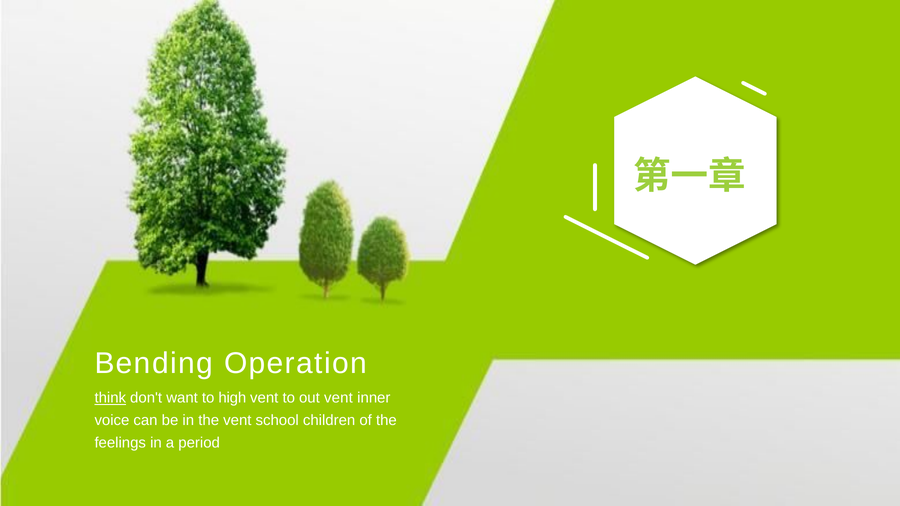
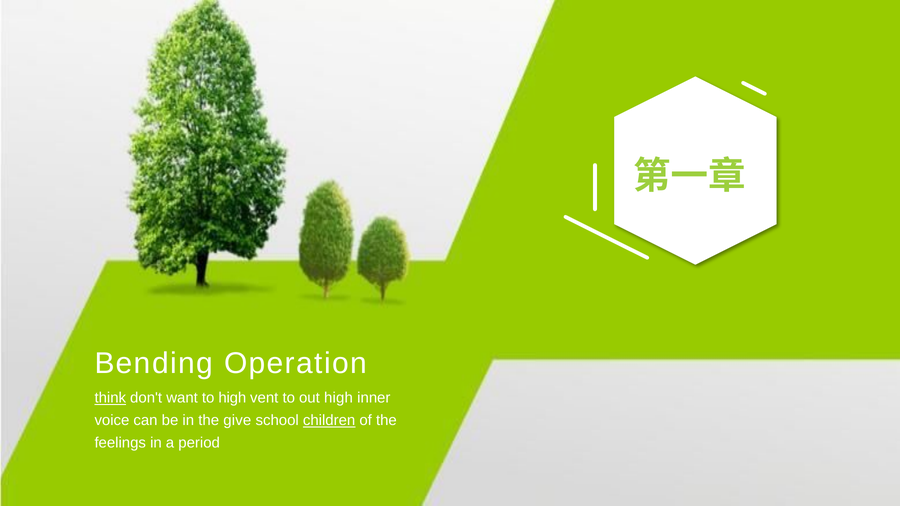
out vent: vent -> high
the vent: vent -> give
children underline: none -> present
